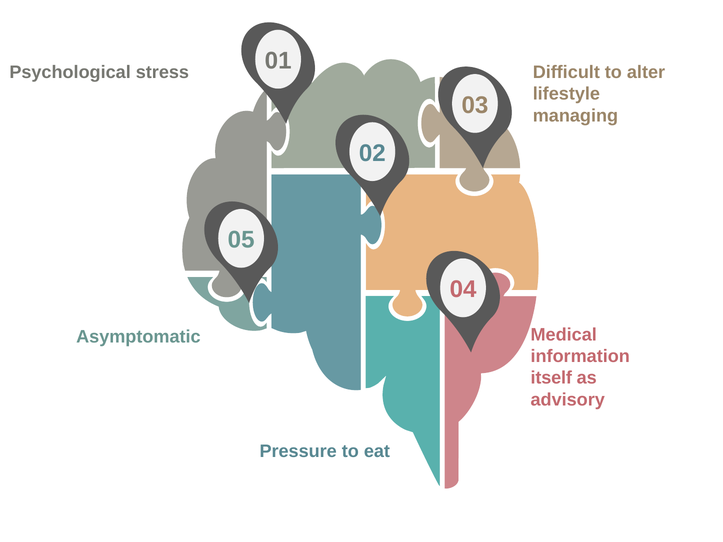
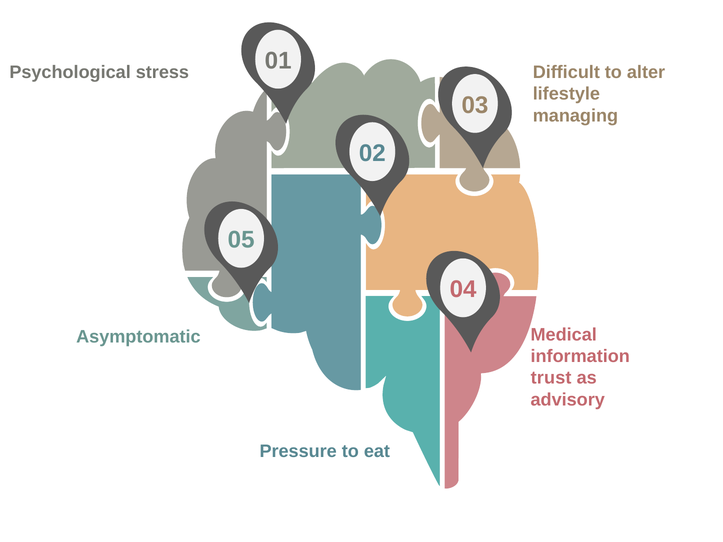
itself: itself -> trust
